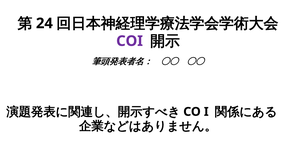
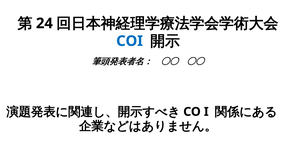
COI colour: purple -> blue
